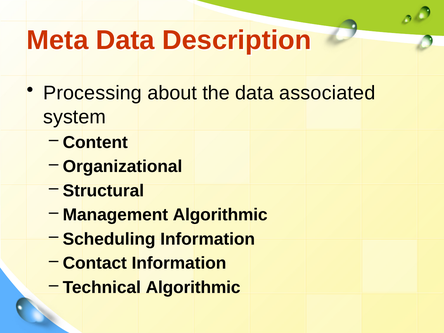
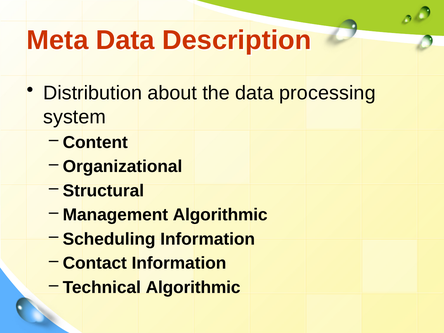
Processing: Processing -> Distribution
associated: associated -> processing
